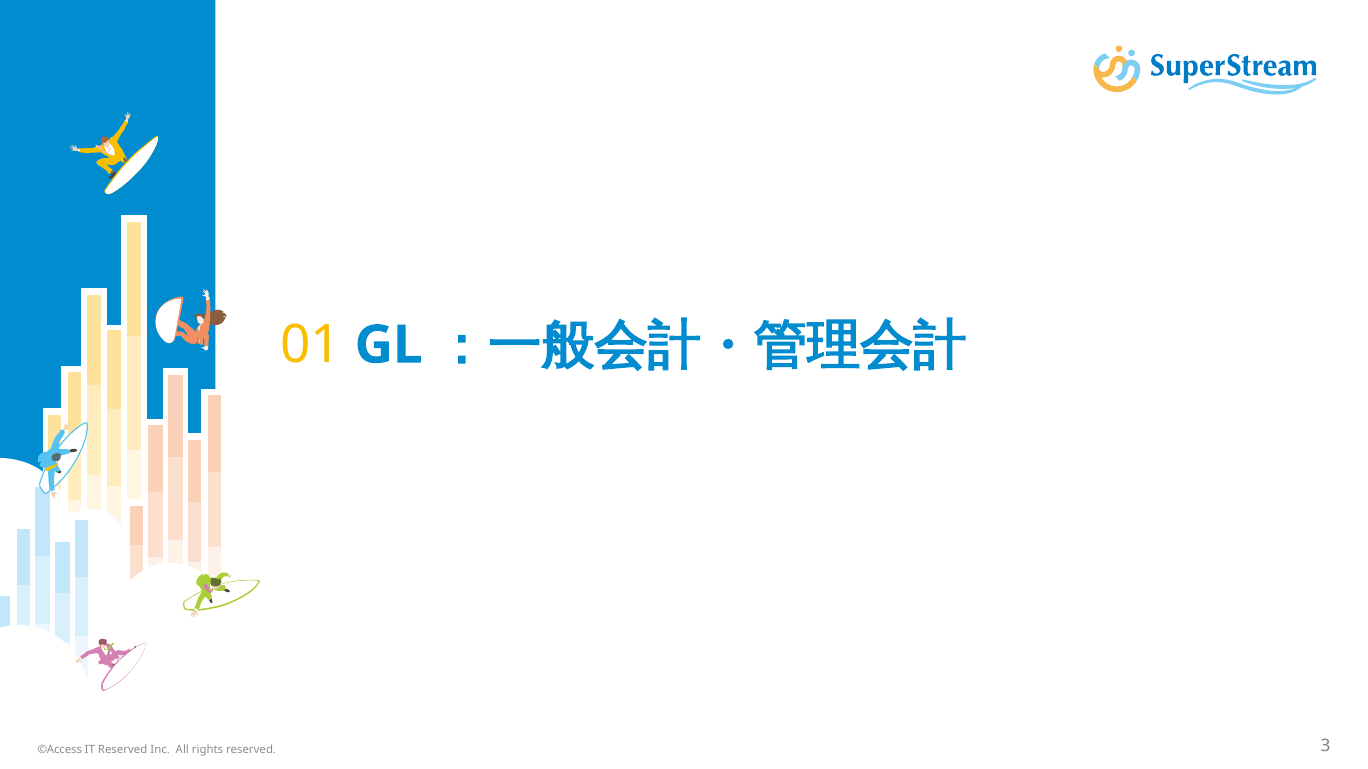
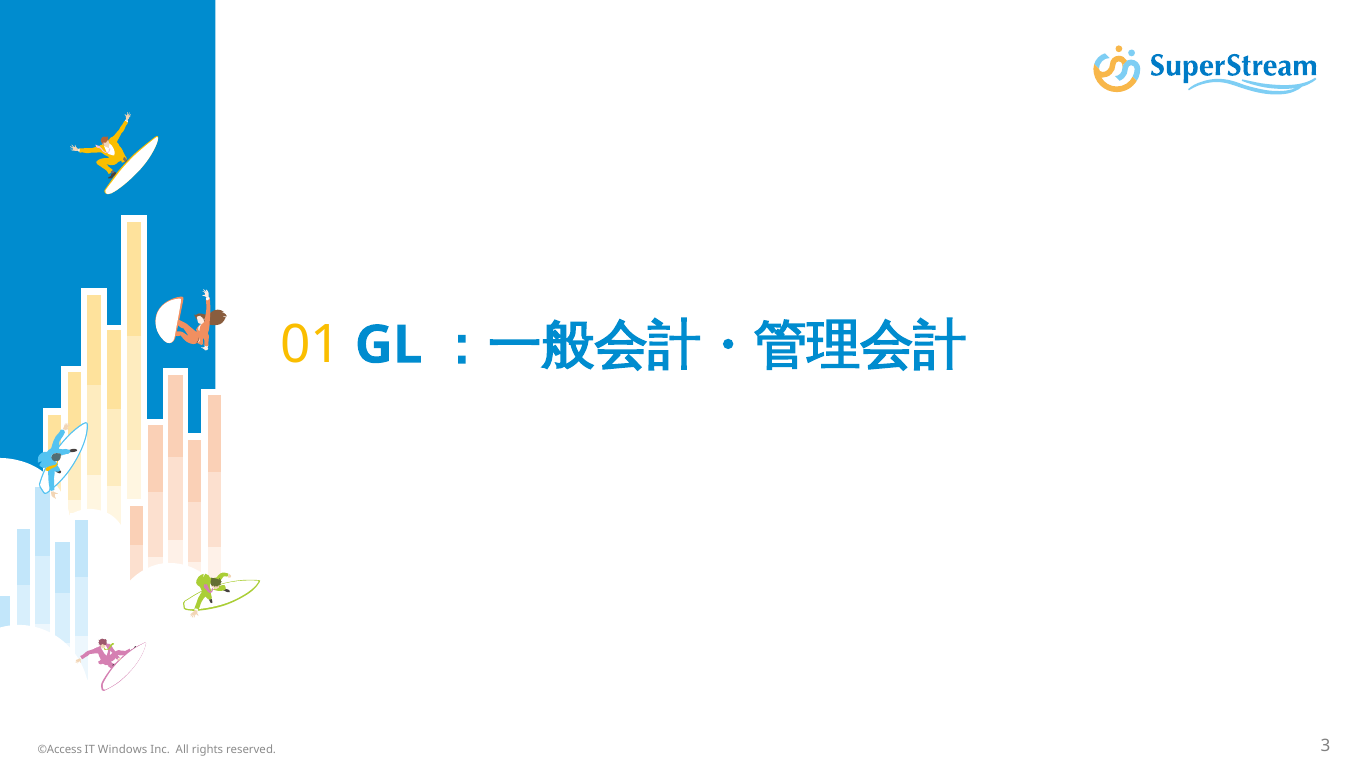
IT Reserved: Reserved -> Windows
